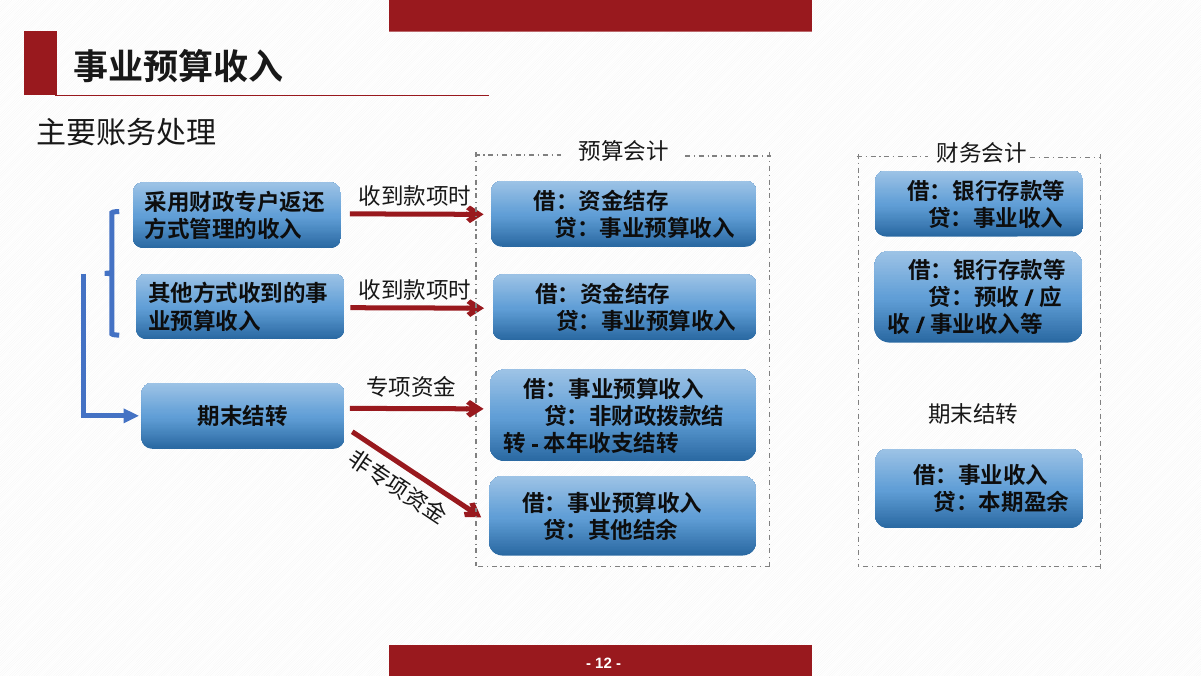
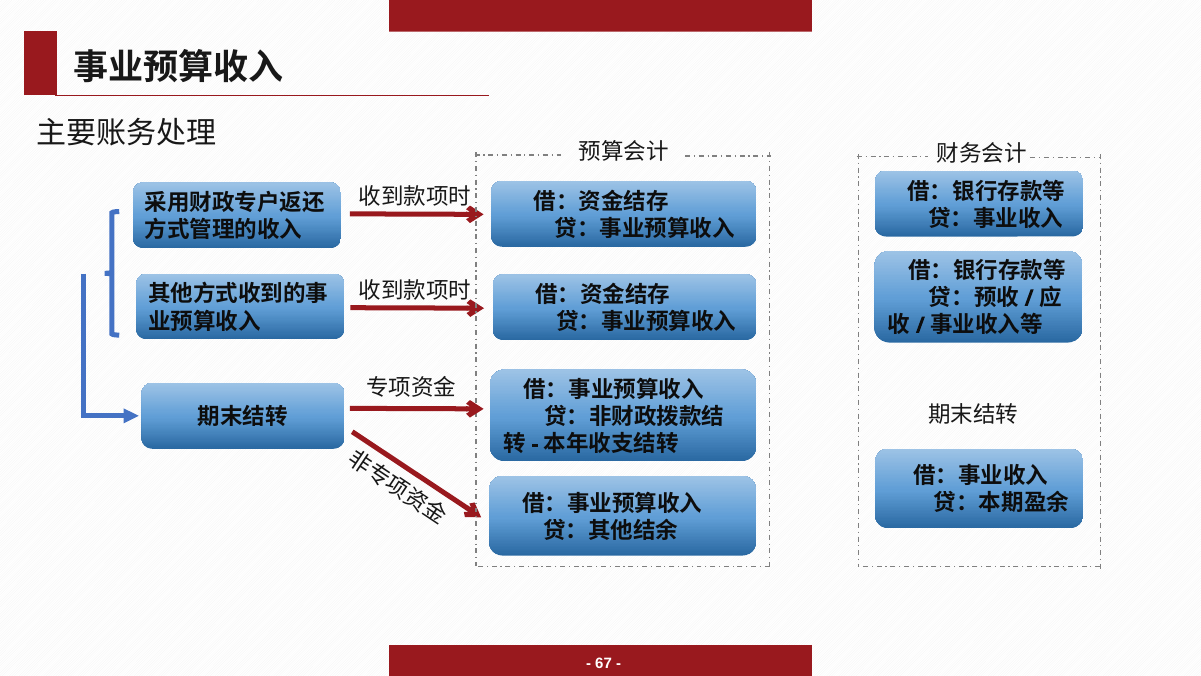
12: 12 -> 67
